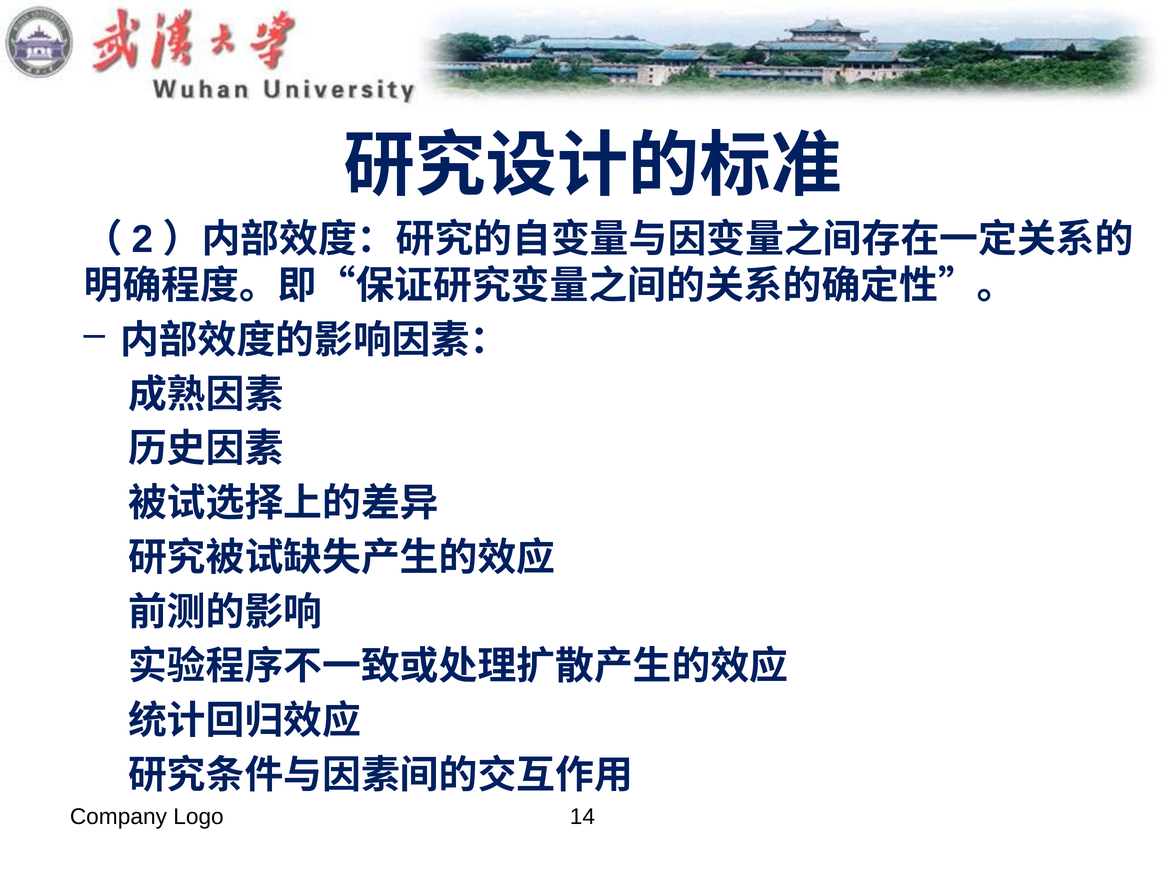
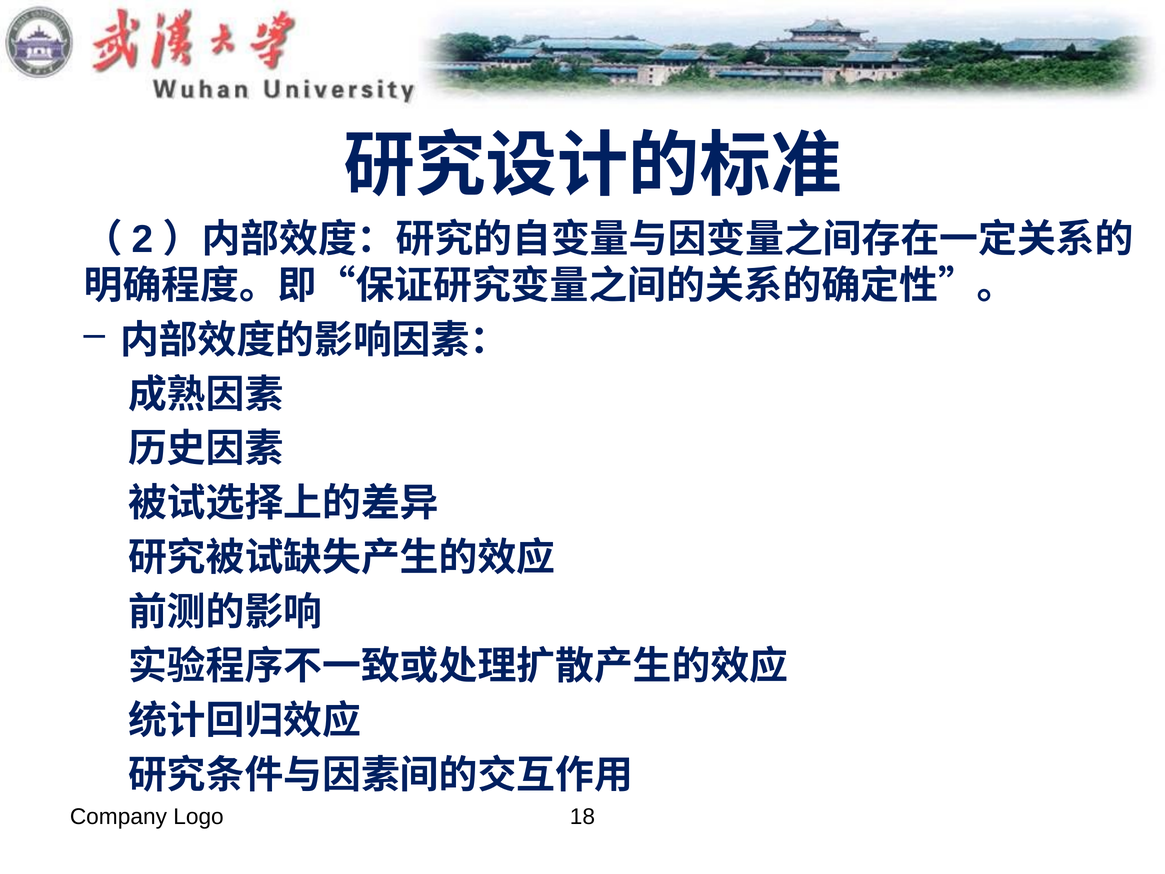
14: 14 -> 18
